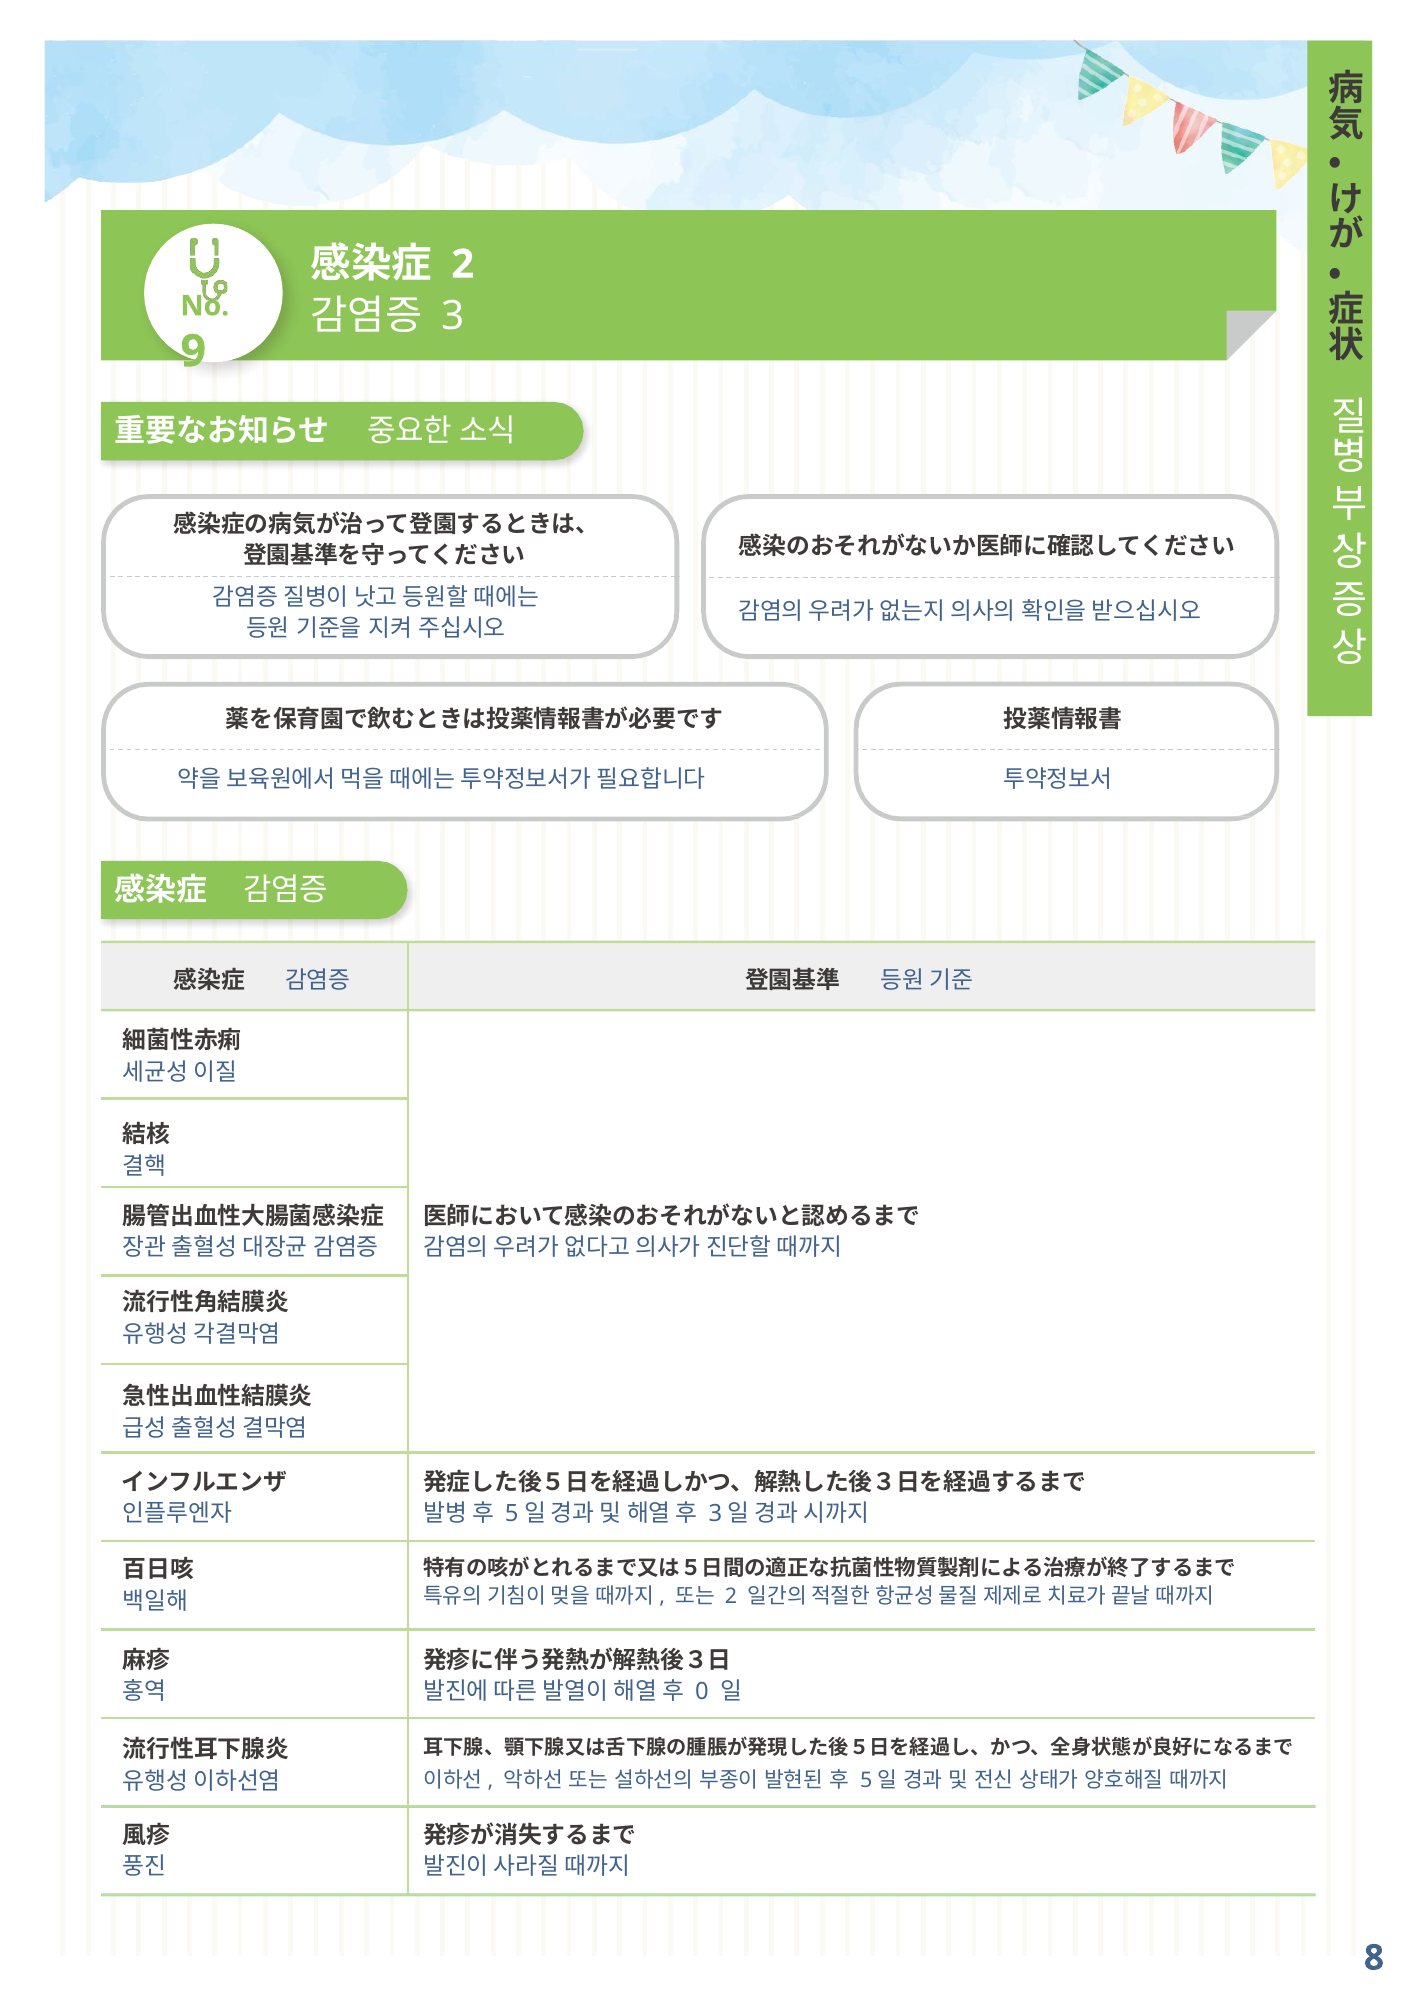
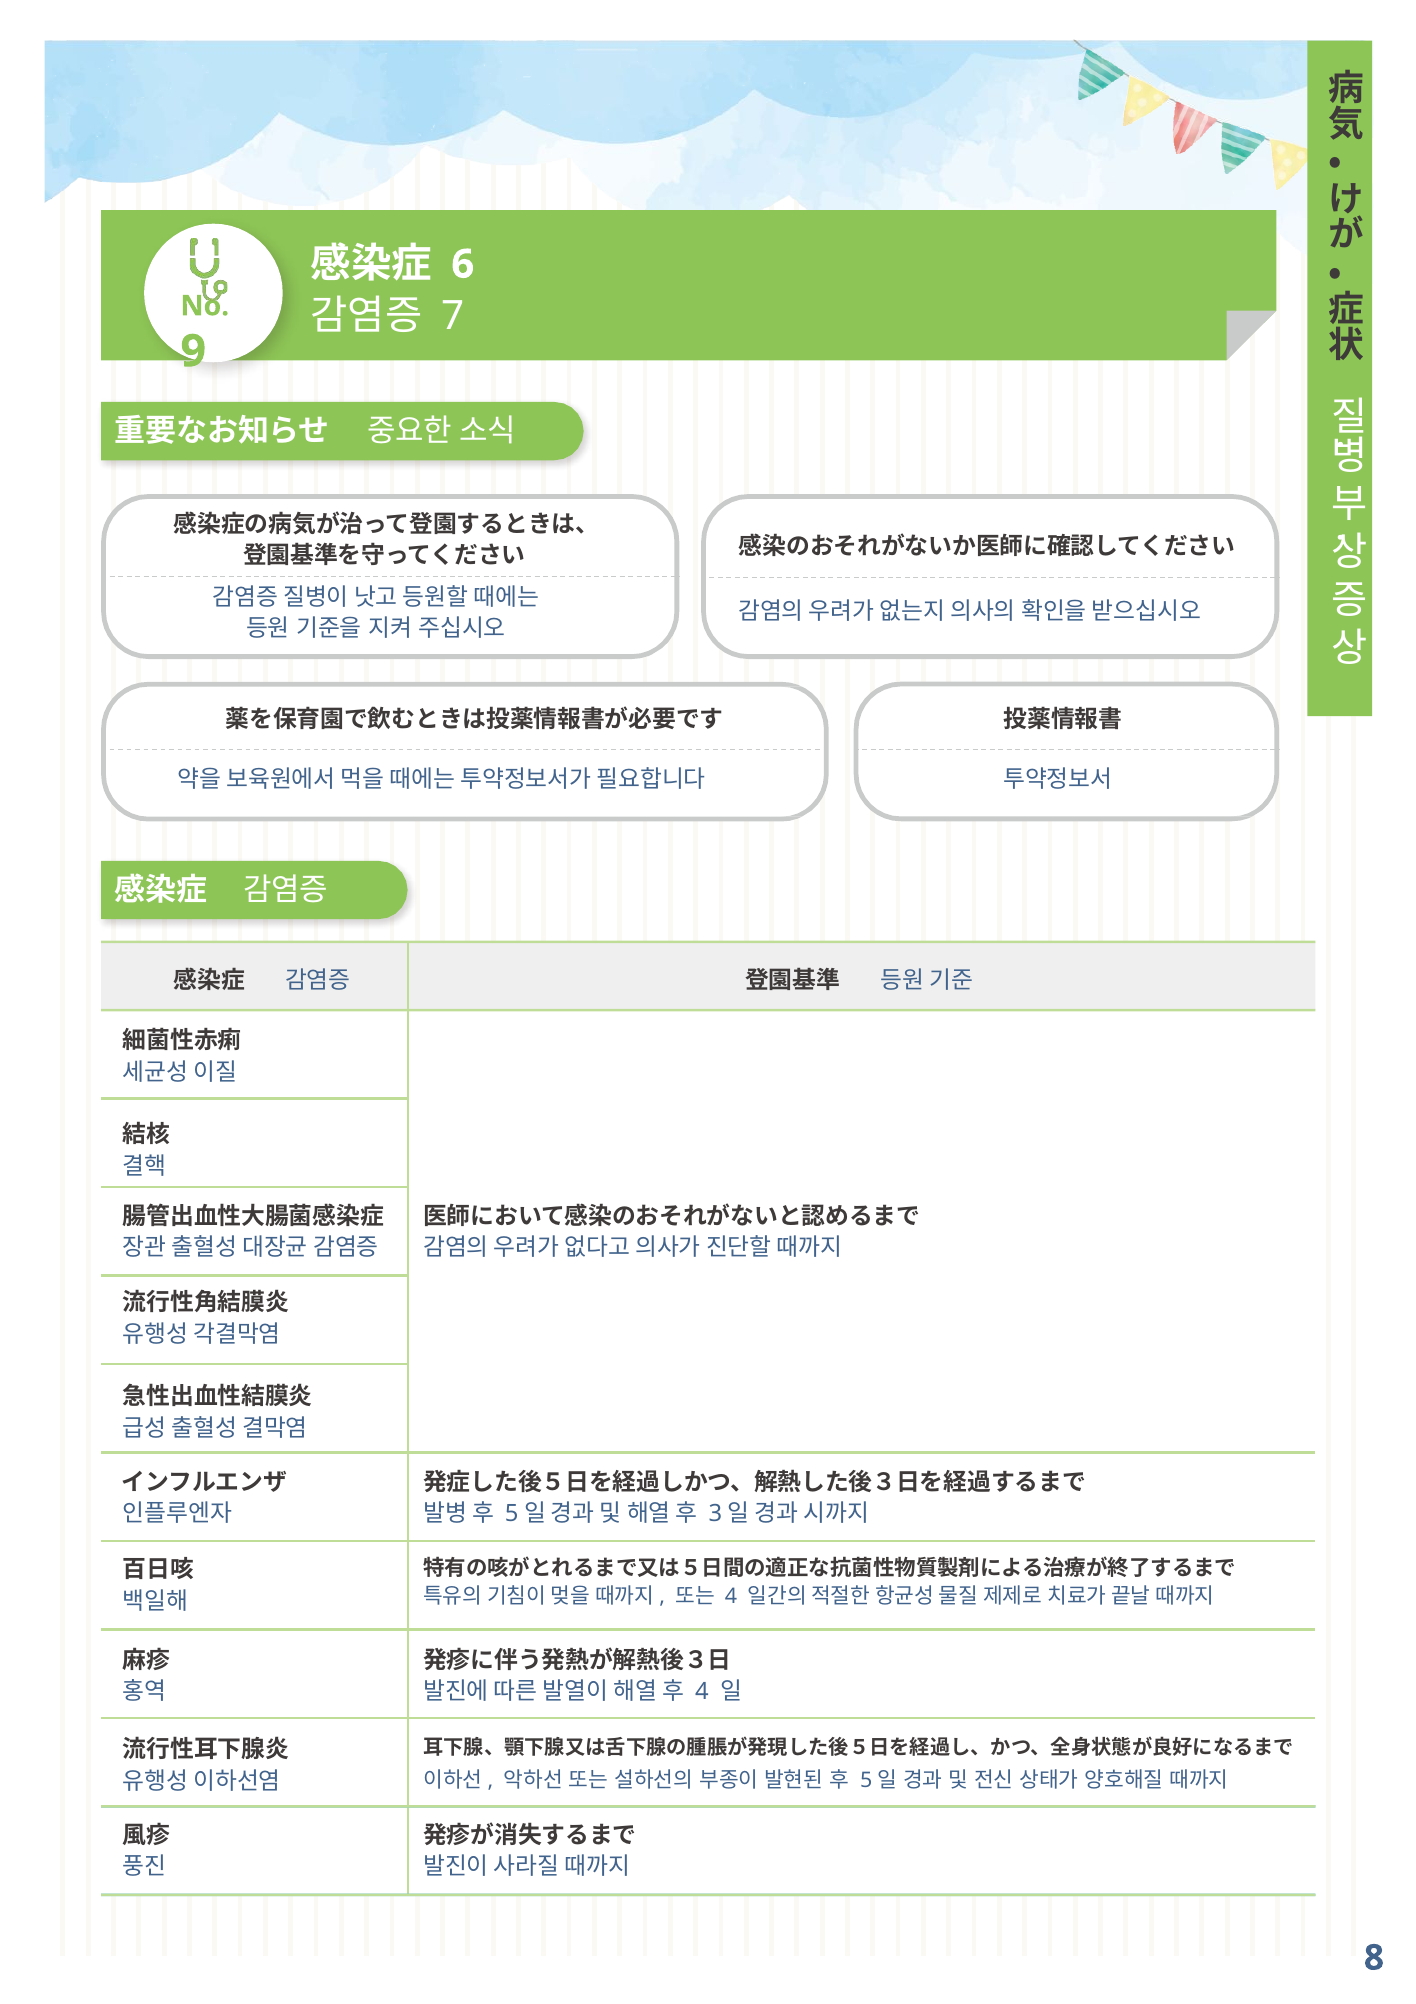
2 at (463, 264): 2 -> 6
3: 3 -> 7
2 at (731, 1597): 2 -> 4
0 at (702, 1692): 0 -> 4
